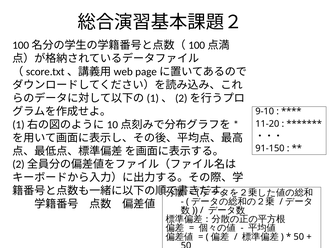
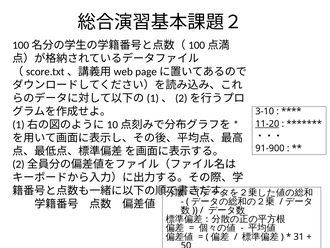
9-10: 9-10 -> 3-10
11-20 underline: none -> present
91-150: 91-150 -> 91-900
50 at (299, 236): 50 -> 31
